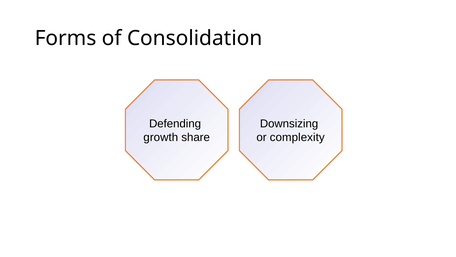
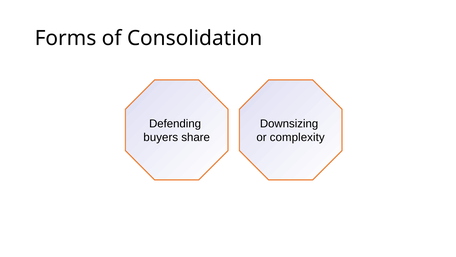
growth: growth -> buyers
